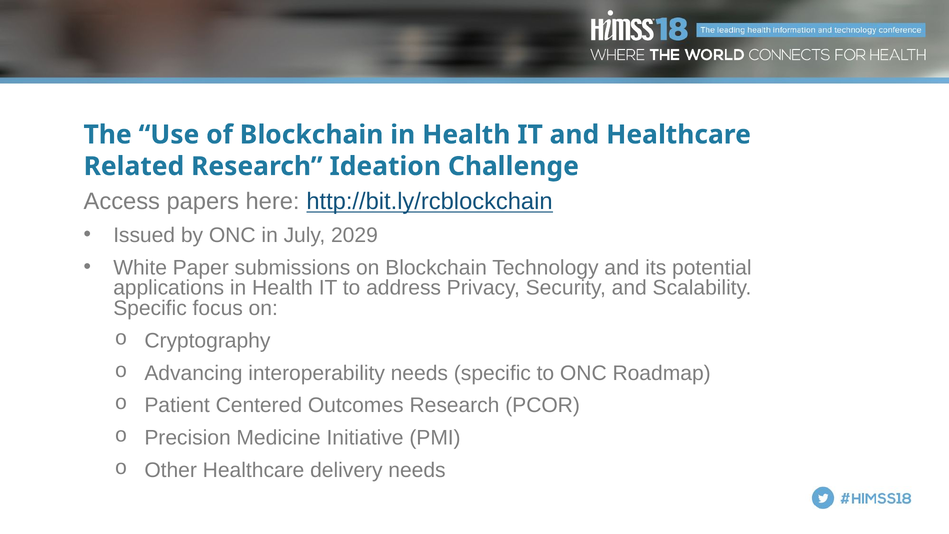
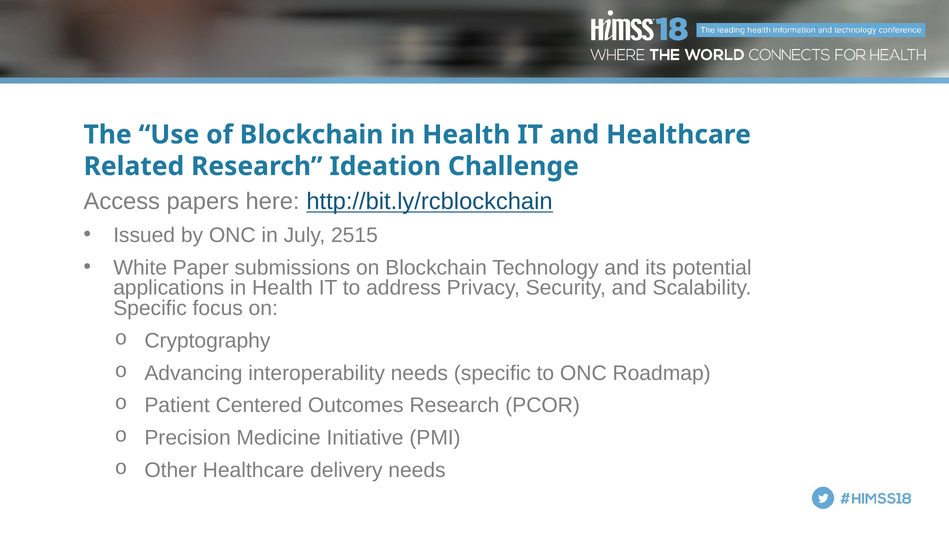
2029: 2029 -> 2515
